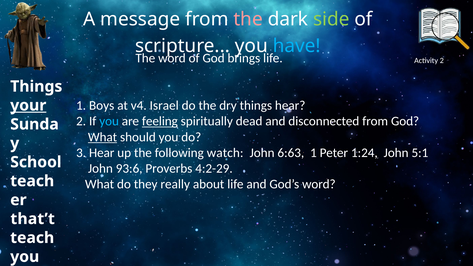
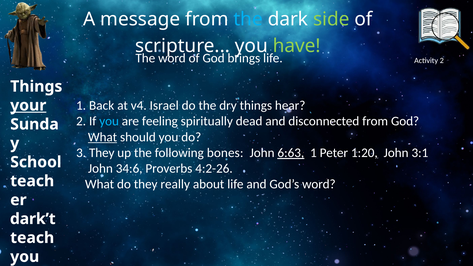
the at (248, 19) colour: pink -> light blue
have colour: light blue -> light green
Boys: Boys -> Back
feeling underline: present -> none
3 Hear: Hear -> They
watch: watch -> bones
6:63 underline: none -> present
1:24: 1:24 -> 1:20
5:1: 5:1 -> 3:1
93:6: 93:6 -> 34:6
4:2-29: 4:2-29 -> 4:2-26
that’t: that’t -> dark’t
